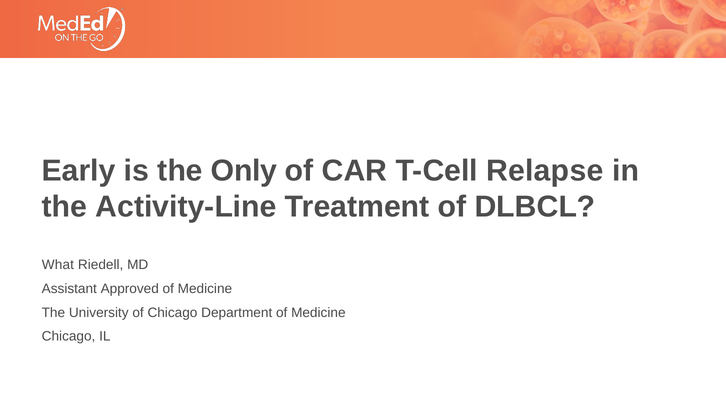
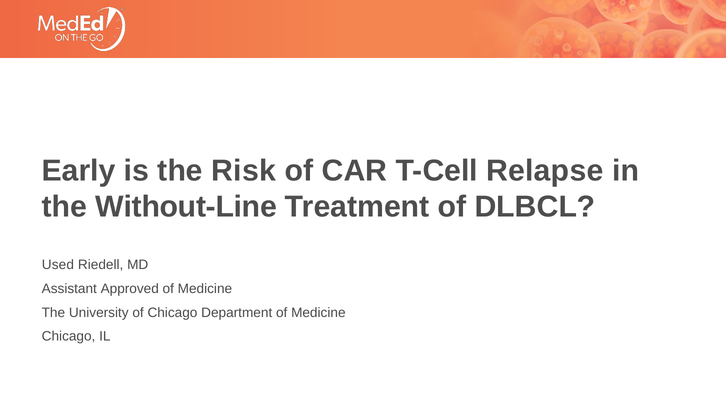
Only: Only -> Risk
Activity-Line: Activity-Line -> Without-Line
What: What -> Used
